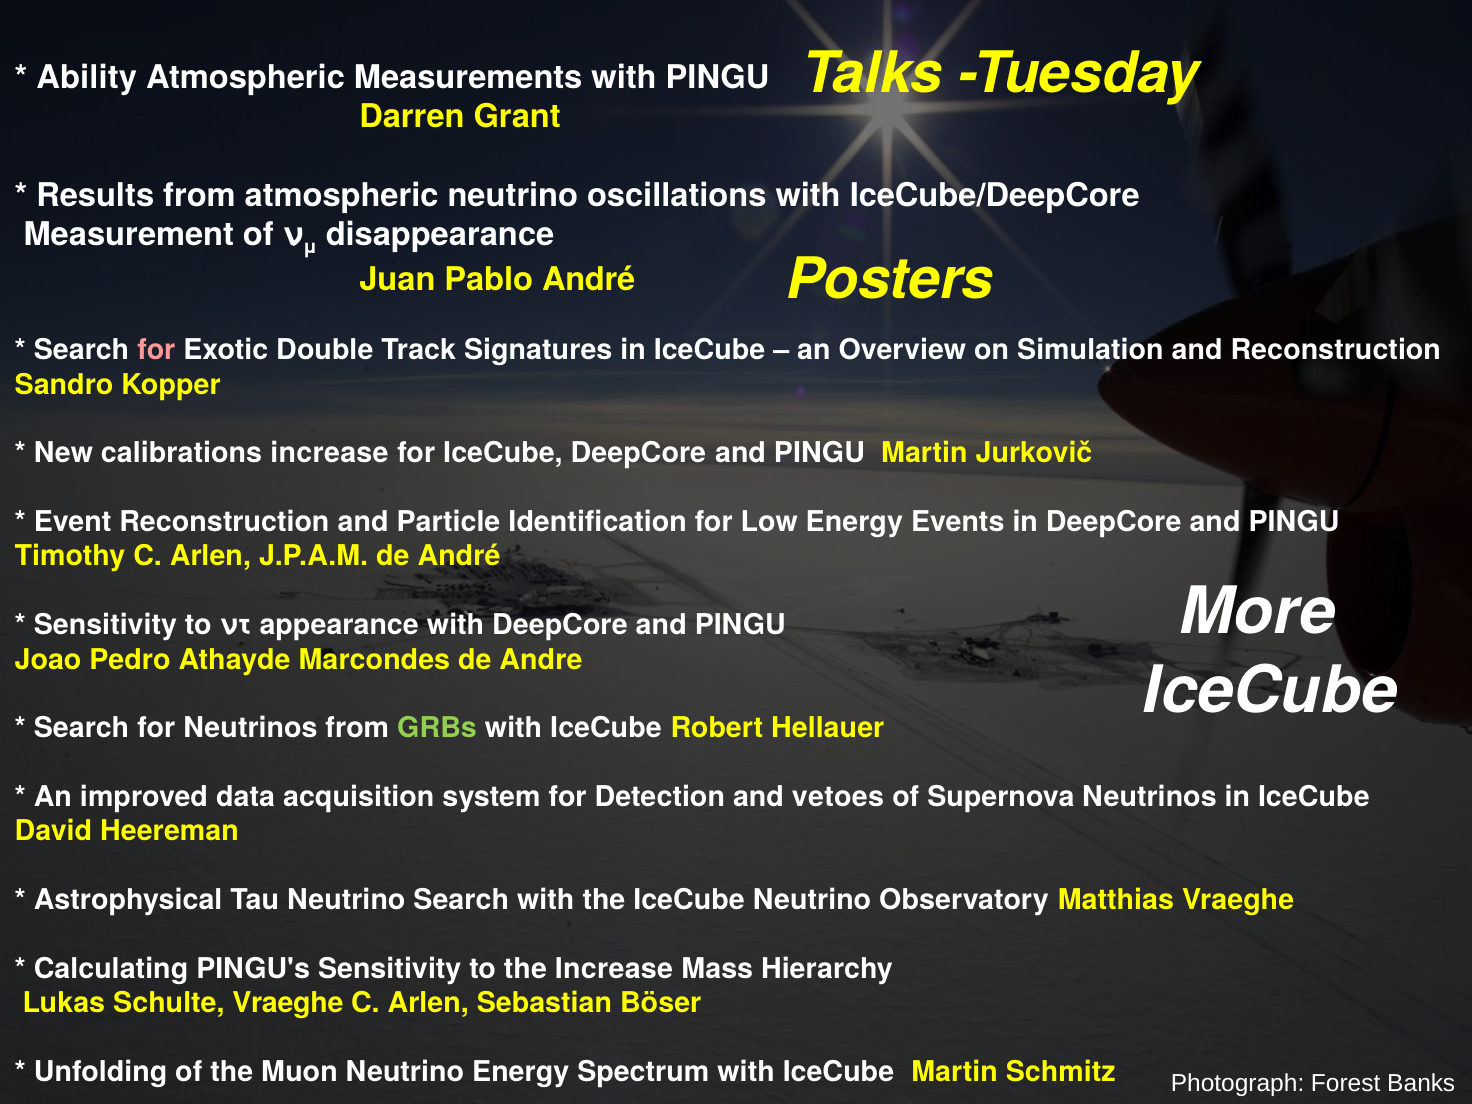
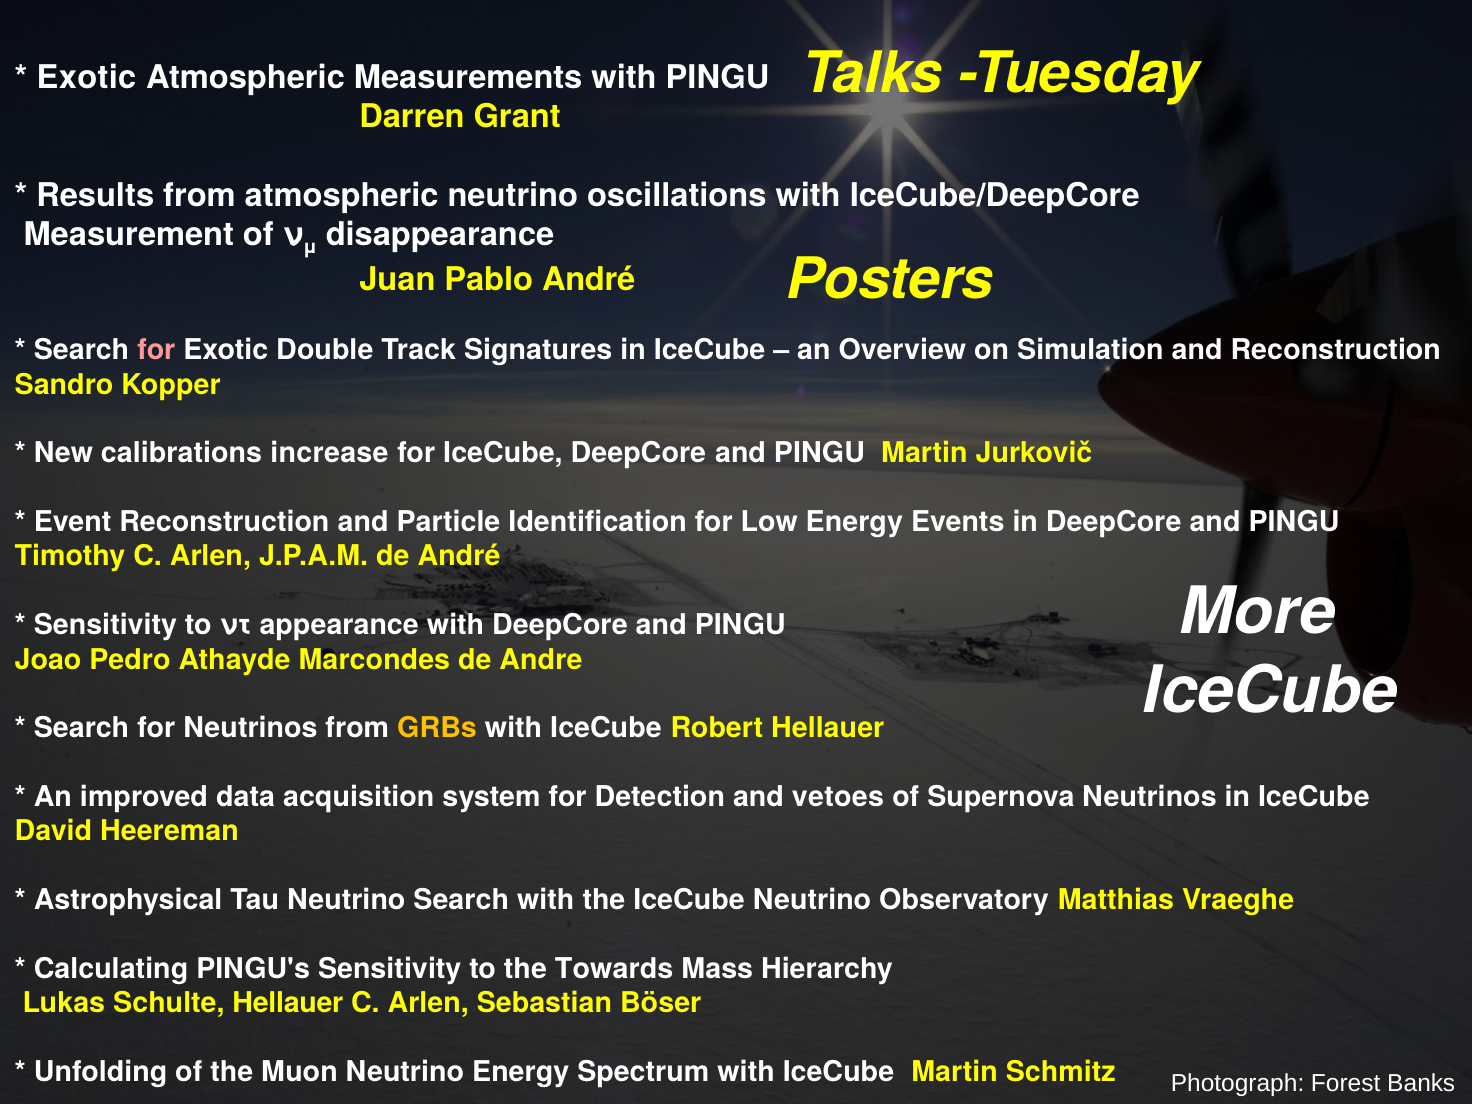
Ability at (87, 78): Ability -> Exotic
GRBs colour: light green -> yellow
the Increase: Increase -> Towards
Schulte Vraeghe: Vraeghe -> Hellauer
